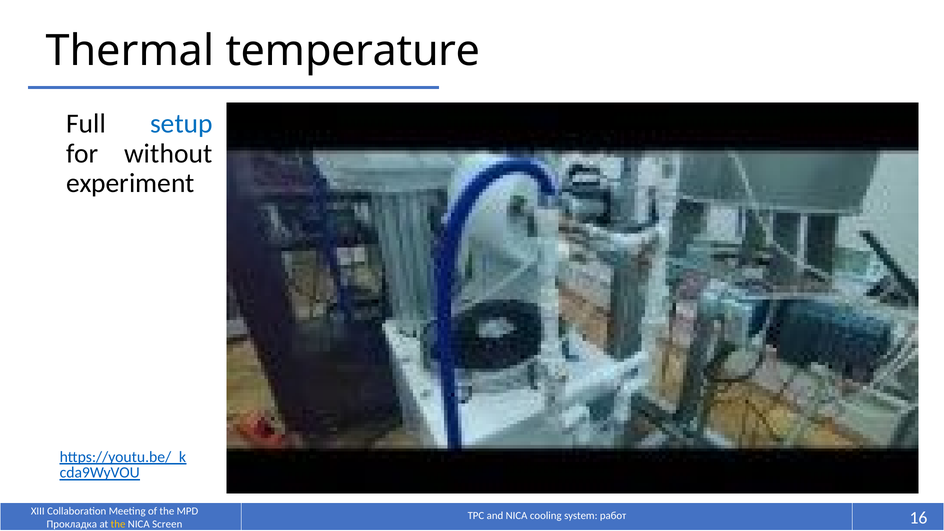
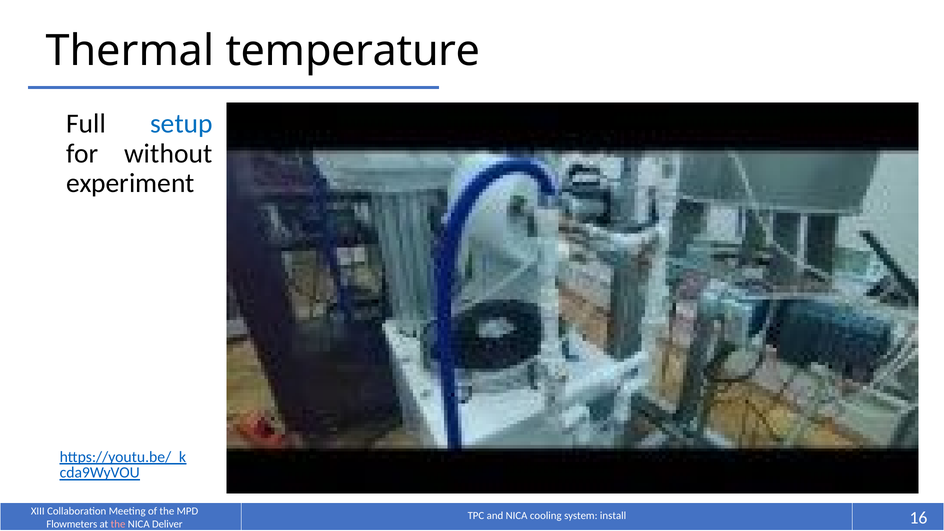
работ: работ -> install
Прокладка: Прокладка -> Flowmeters
the at (118, 524) colour: yellow -> pink
Screen: Screen -> Deliver
